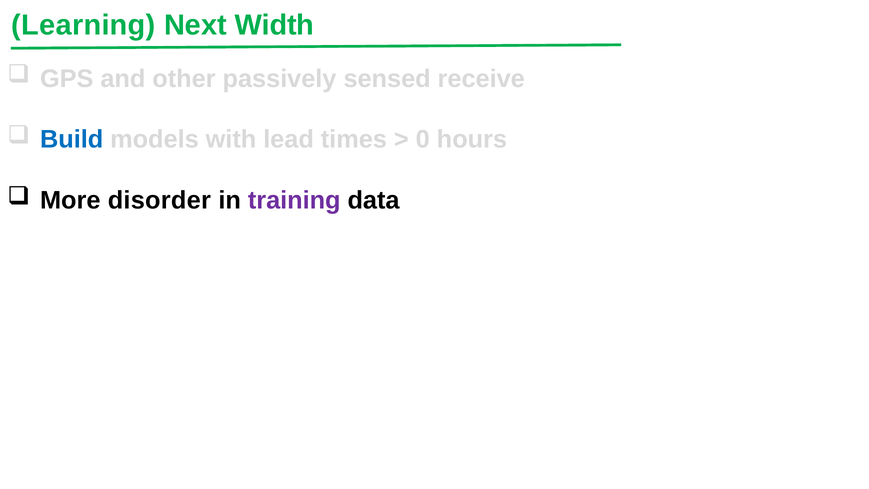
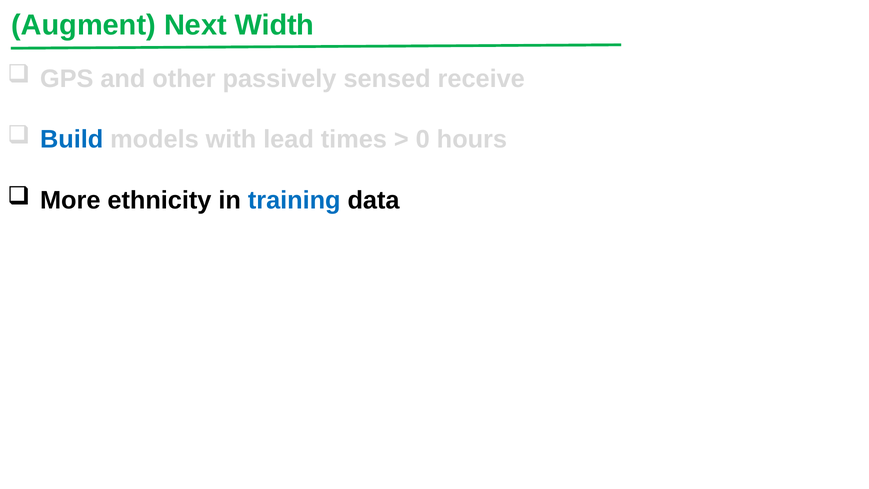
Learning: Learning -> Augment
disorder: disorder -> ethnicity
training colour: purple -> blue
